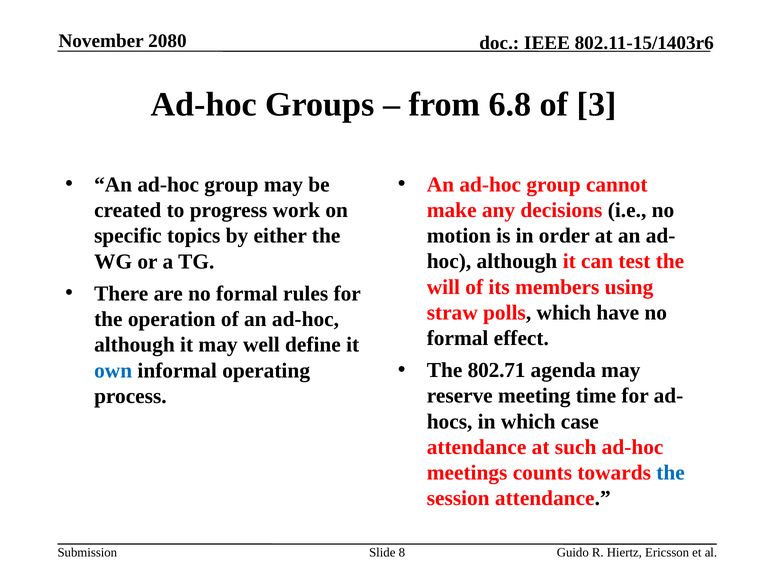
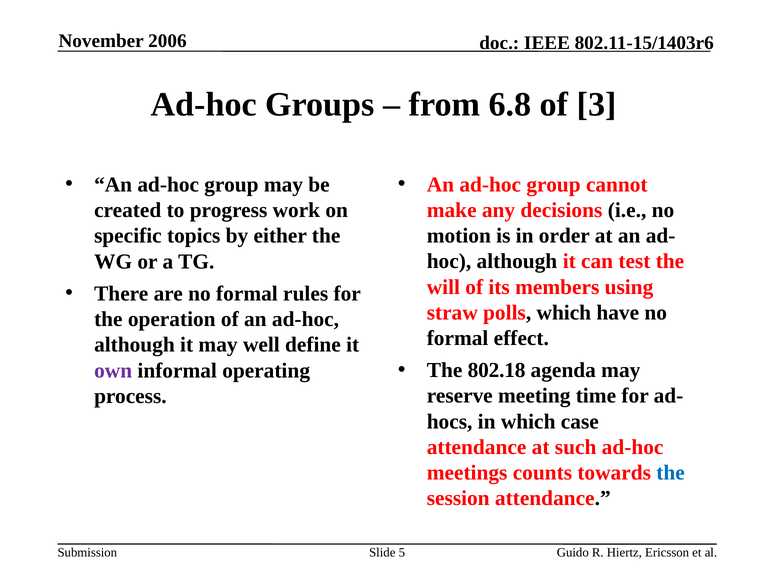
2080: 2080 -> 2006
802.71: 802.71 -> 802.18
own colour: blue -> purple
8: 8 -> 5
